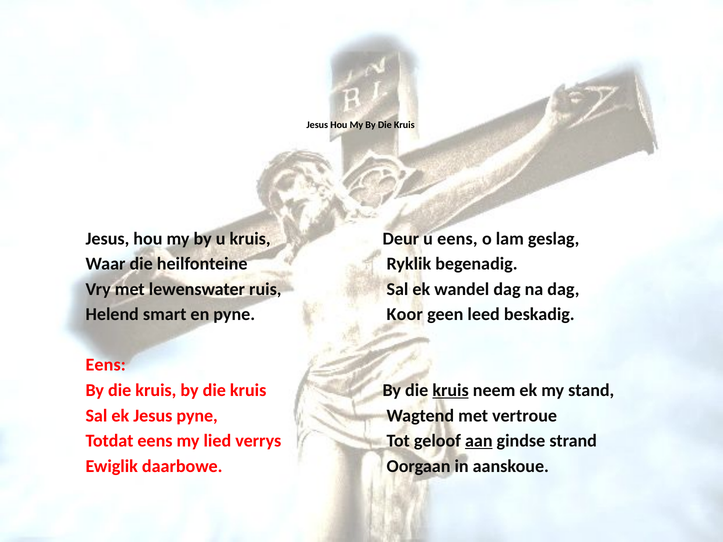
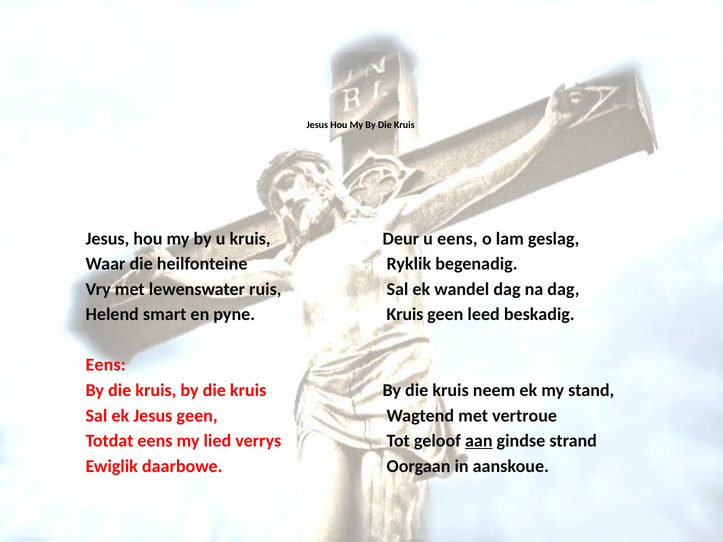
Koor at (405, 315): Koor -> Kruis
kruis at (451, 390) underline: present -> none
Jesus pyne: pyne -> geen
